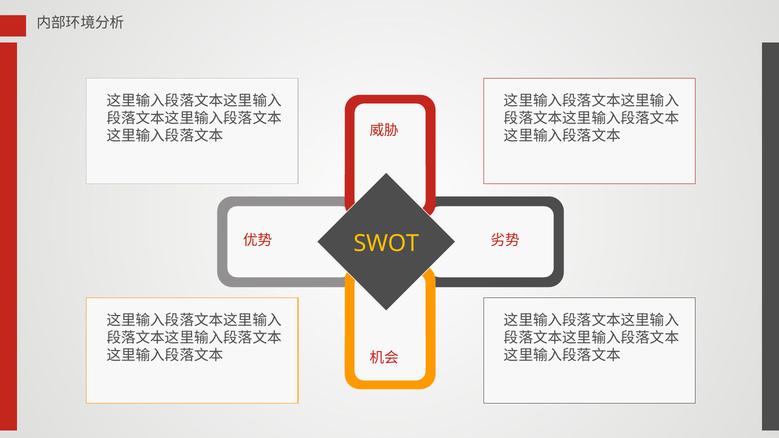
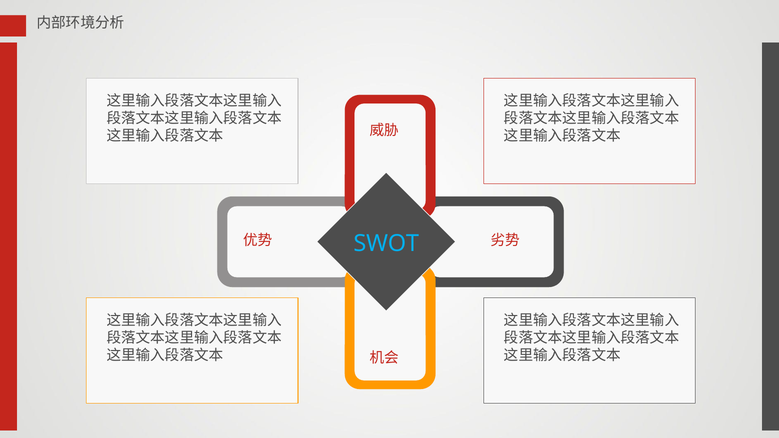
SWOT colour: yellow -> light blue
